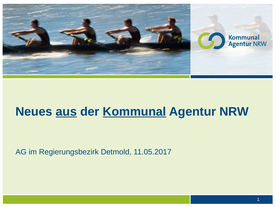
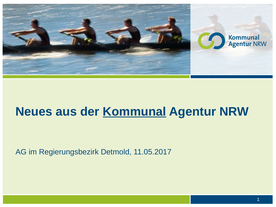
aus underline: present -> none
